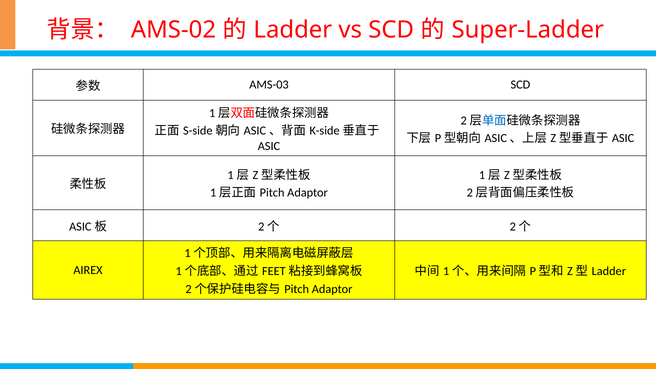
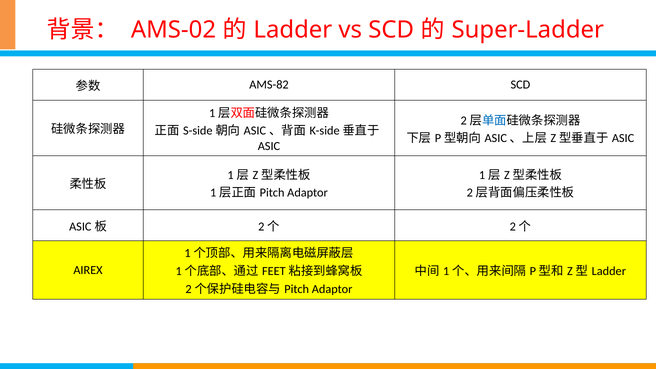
AMS-03: AMS-03 -> AMS-82
